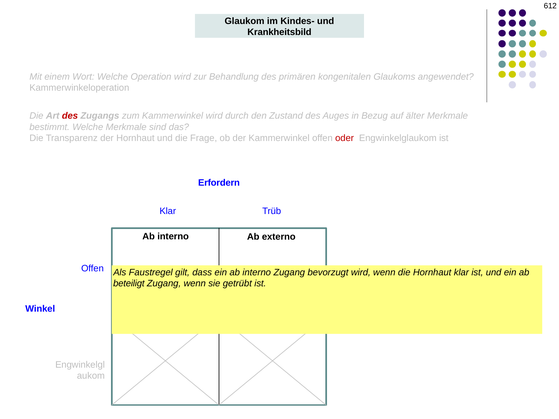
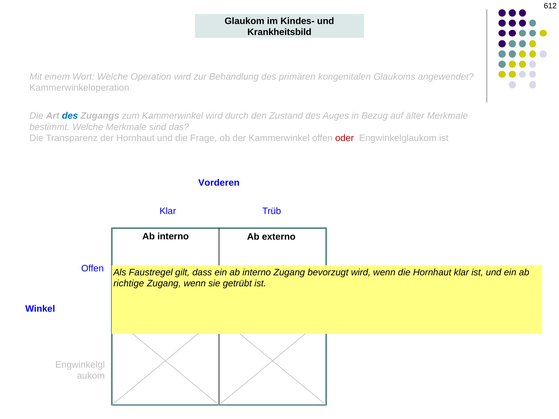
des at (70, 116) colour: red -> blue
Erfordern: Erfordern -> Vorderen
beteiligt: beteiligt -> richtige
